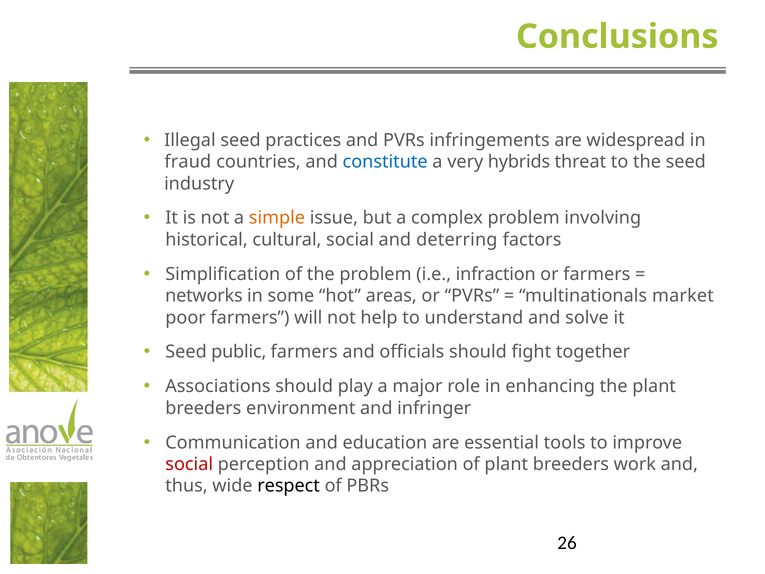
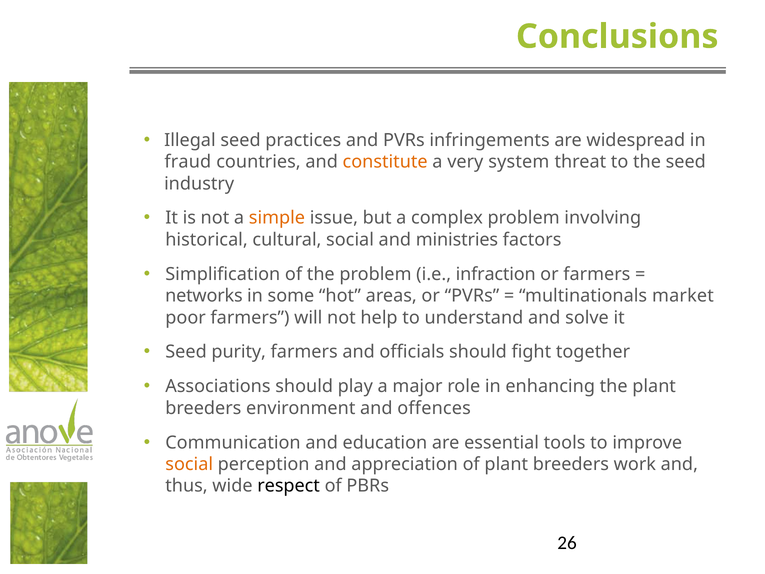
constitute colour: blue -> orange
hybrids: hybrids -> system
deterring: deterring -> ministries
public: public -> purity
infringer: infringer -> offences
social at (189, 464) colour: red -> orange
